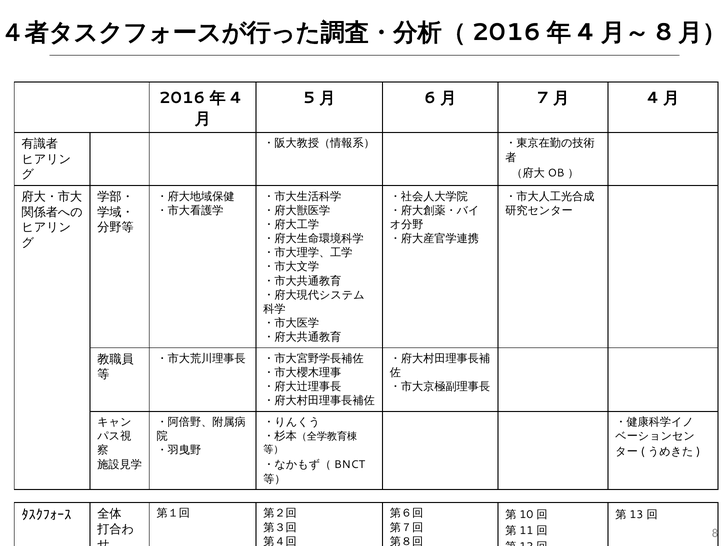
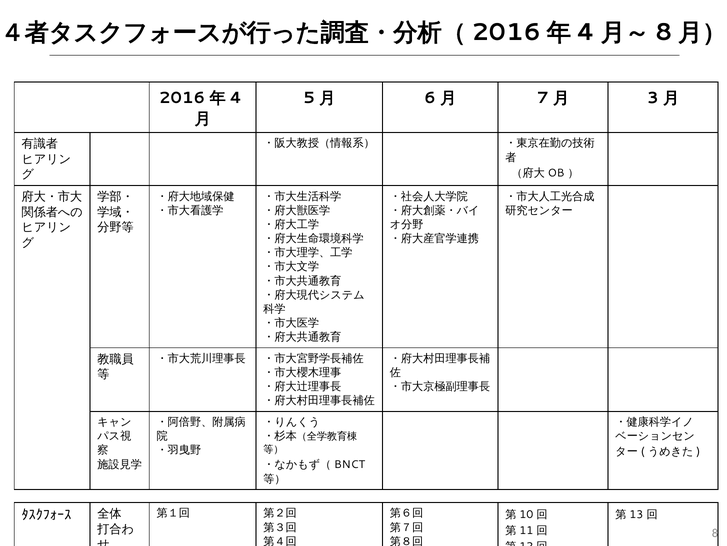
4: 4 -> 3
